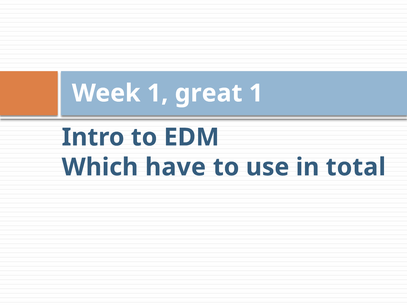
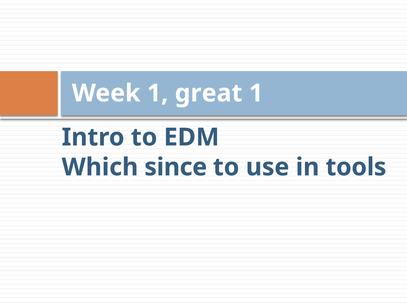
have: have -> since
total: total -> tools
